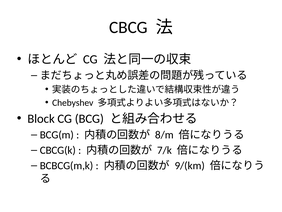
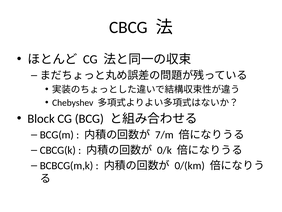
8/m: 8/m -> 7/m
7/k: 7/k -> 0/k
9/(km: 9/(km -> 0/(km
